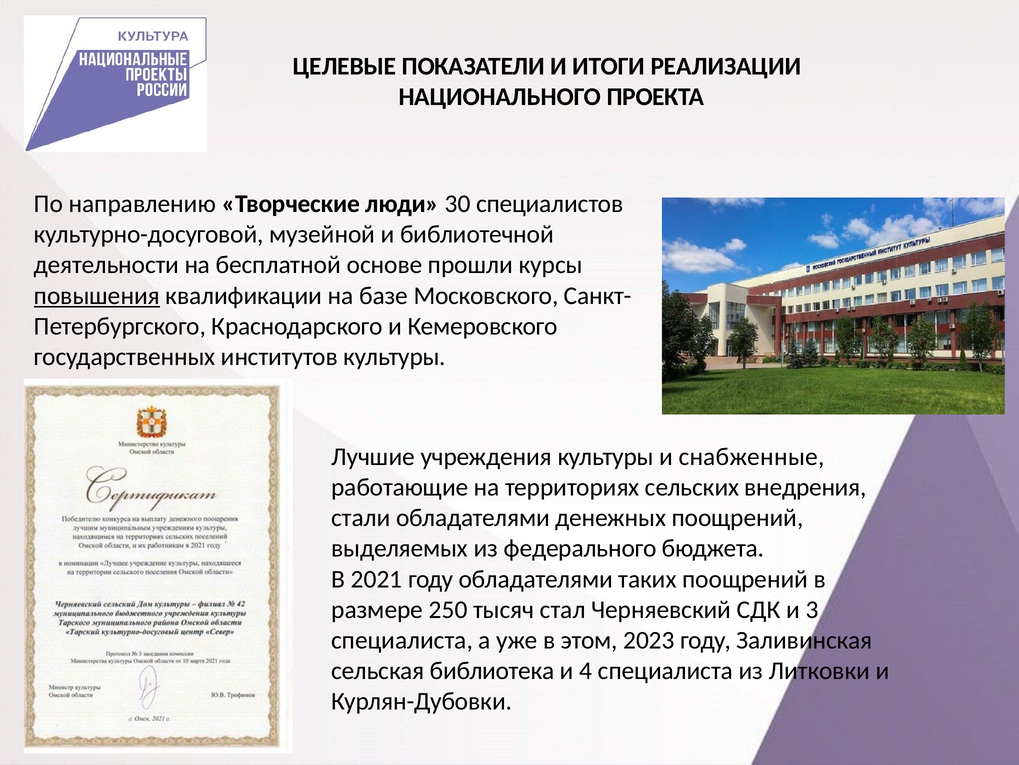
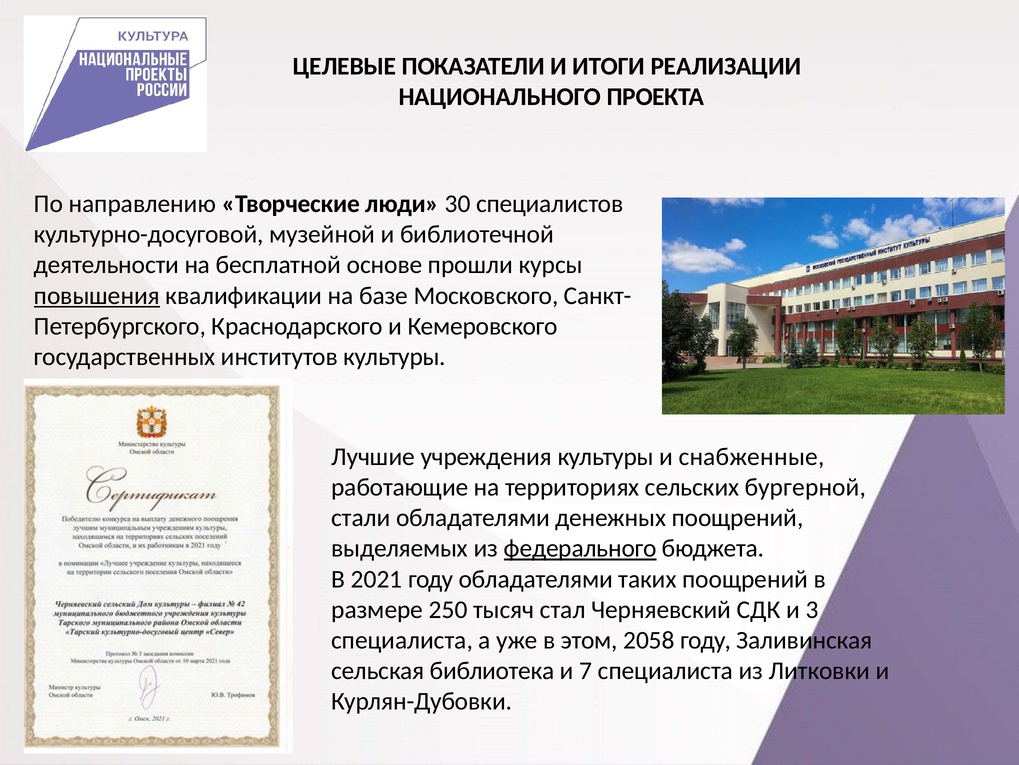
внедрения: внедрения -> бургерной
федерального underline: none -> present
2023: 2023 -> 2058
4: 4 -> 7
